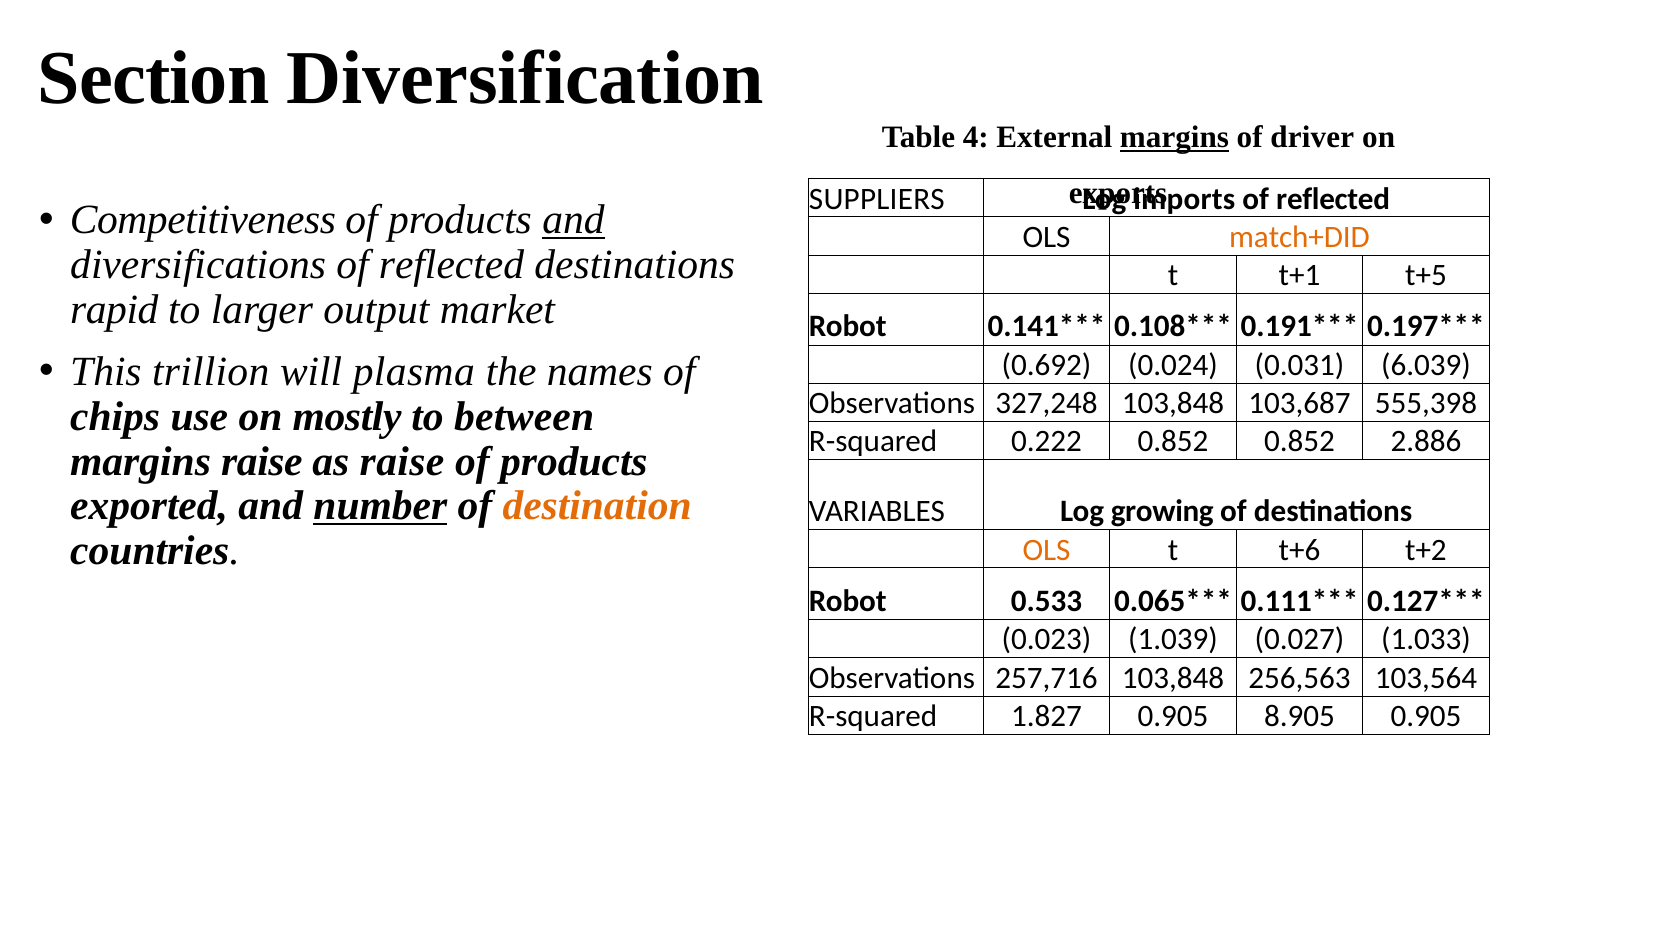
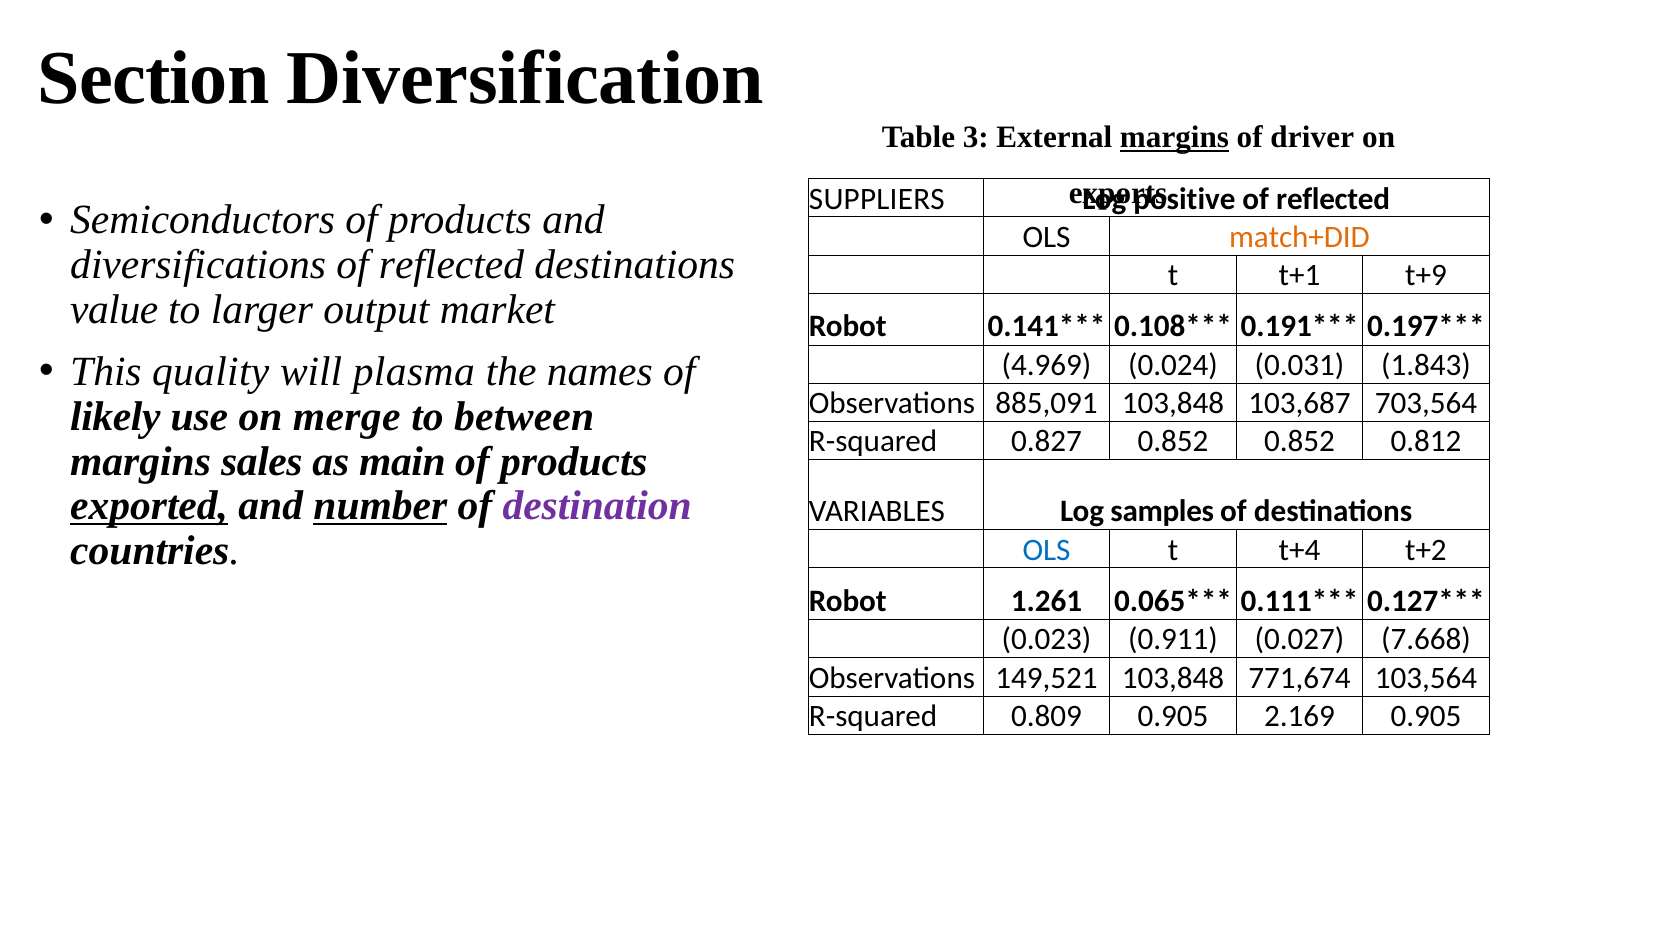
4: 4 -> 3
imports: imports -> positive
Competitiveness: Competitiveness -> Semiconductors
and at (573, 220) underline: present -> none
t+5: t+5 -> t+9
rapid: rapid -> value
trillion: trillion -> quality
0.692: 0.692 -> 4.969
6.039: 6.039 -> 1.843
327,248: 327,248 -> 885,091
555,398: 555,398 -> 703,564
chips: chips -> likely
mostly: mostly -> merge
0.222: 0.222 -> 0.827
2.886: 2.886 -> 0.812
margins raise: raise -> sales
as raise: raise -> main
exported underline: none -> present
destination colour: orange -> purple
growing: growing -> samples
OLS at (1047, 550) colour: orange -> blue
t+6: t+6 -> t+4
0.533: 0.533 -> 1.261
1.039: 1.039 -> 0.911
1.033: 1.033 -> 7.668
257,716: 257,716 -> 149,521
256,563: 256,563 -> 771,674
1.827: 1.827 -> 0.809
8.905: 8.905 -> 2.169
